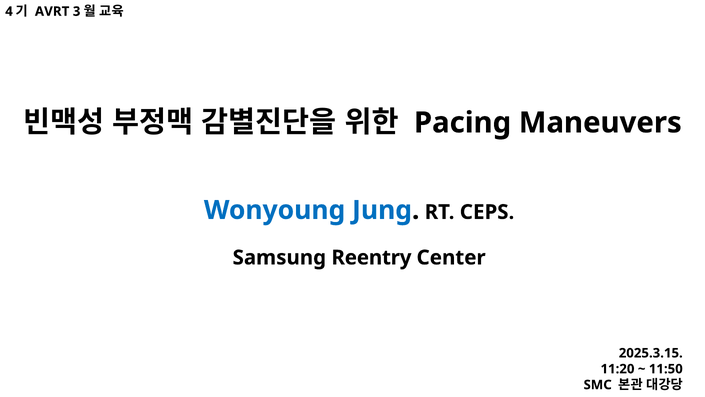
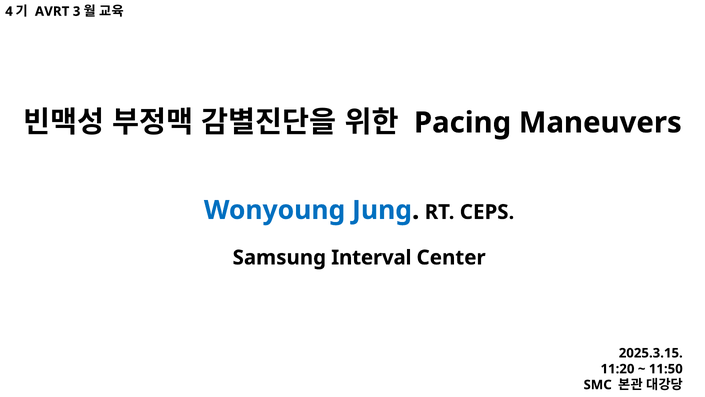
Reentry: Reentry -> Interval
